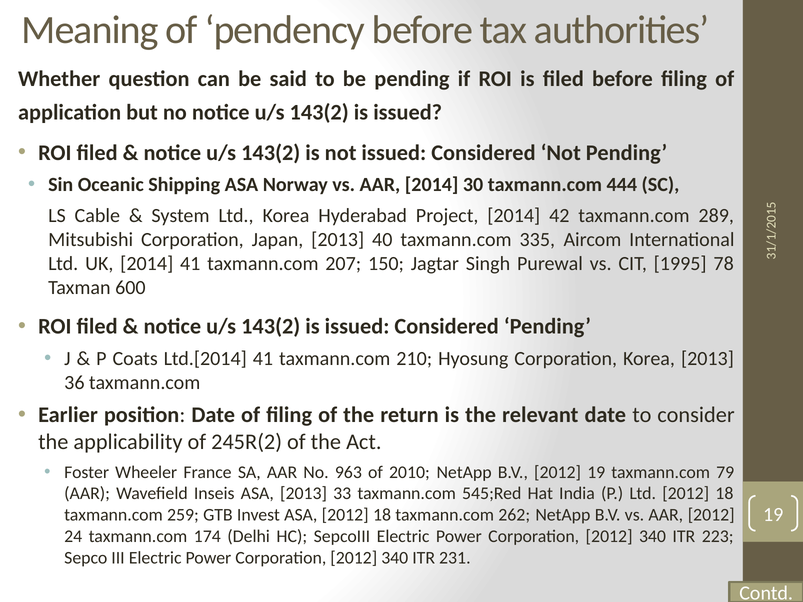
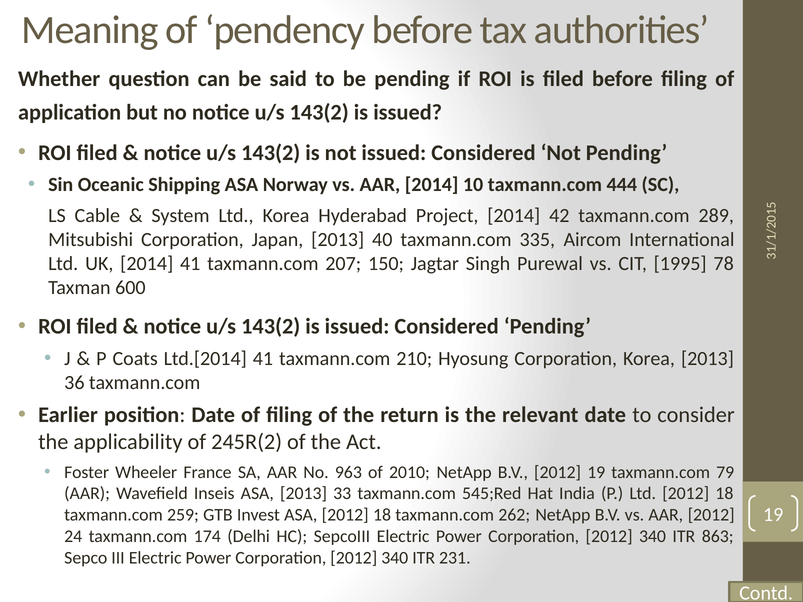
30: 30 -> 10
223: 223 -> 863
